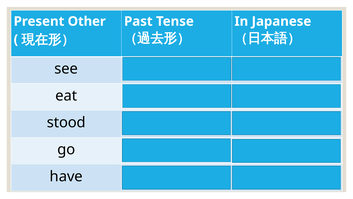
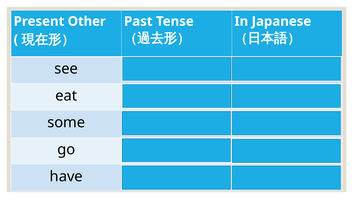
stood: stood -> some
